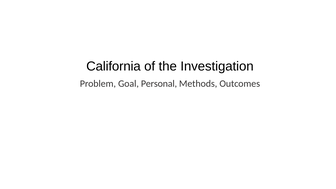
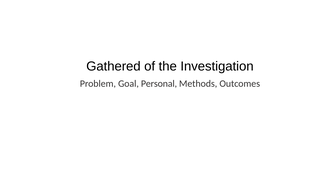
California: California -> Gathered
